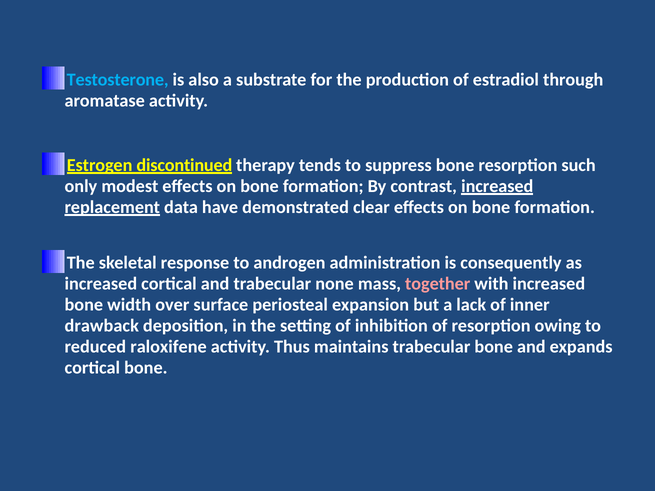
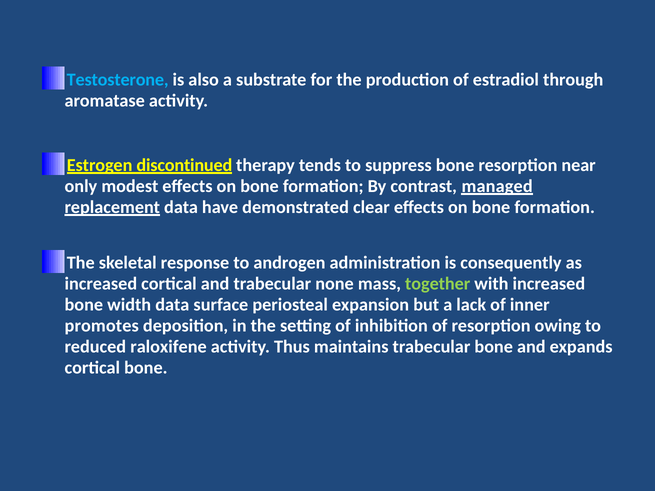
such: such -> near
contrast increased: increased -> managed
together colour: pink -> light green
width over: over -> data
drawback: drawback -> promotes
